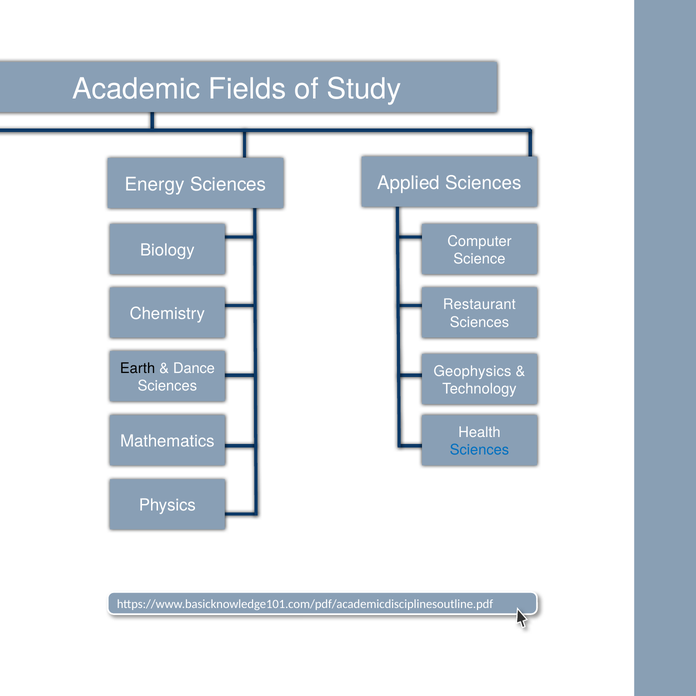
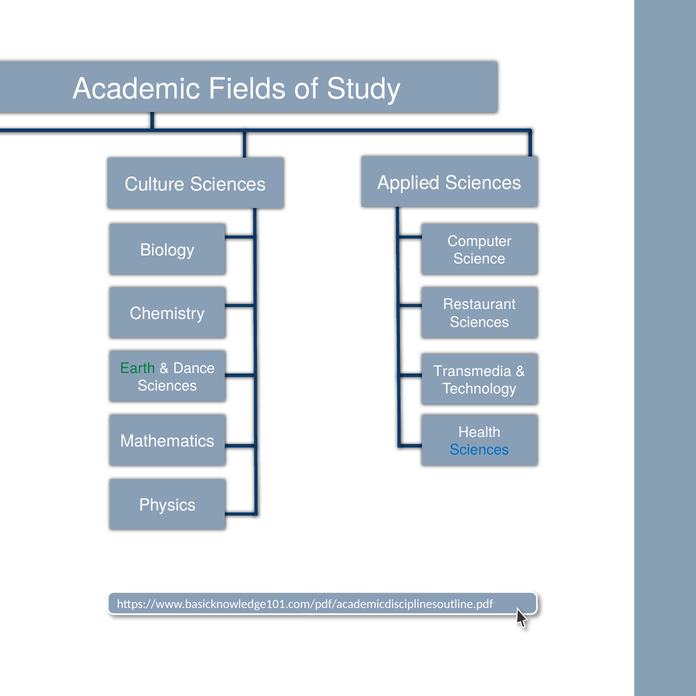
Energy: Energy -> Culture
Earth colour: black -> green
Geophysics: Geophysics -> Transmedia
